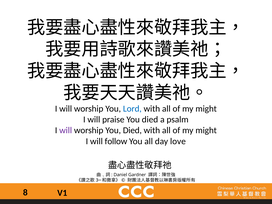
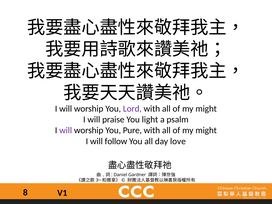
Lord colour: blue -> purple
praise You died: died -> light
worship You Died: Died -> Pure
